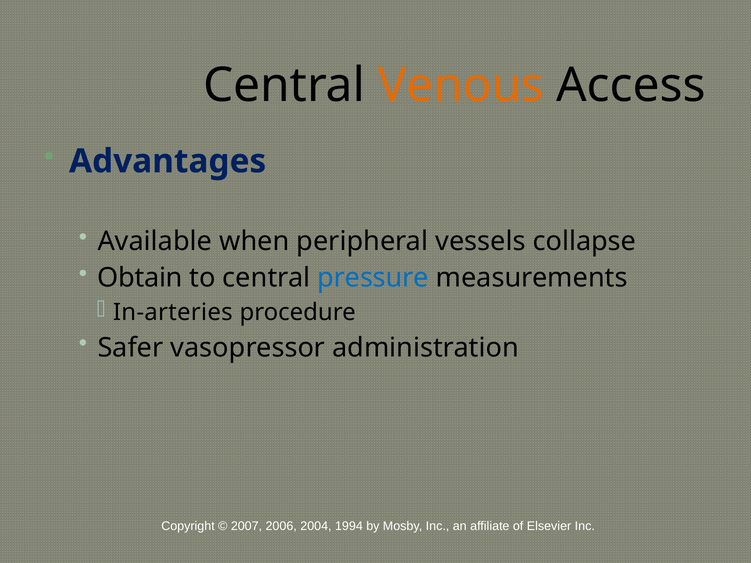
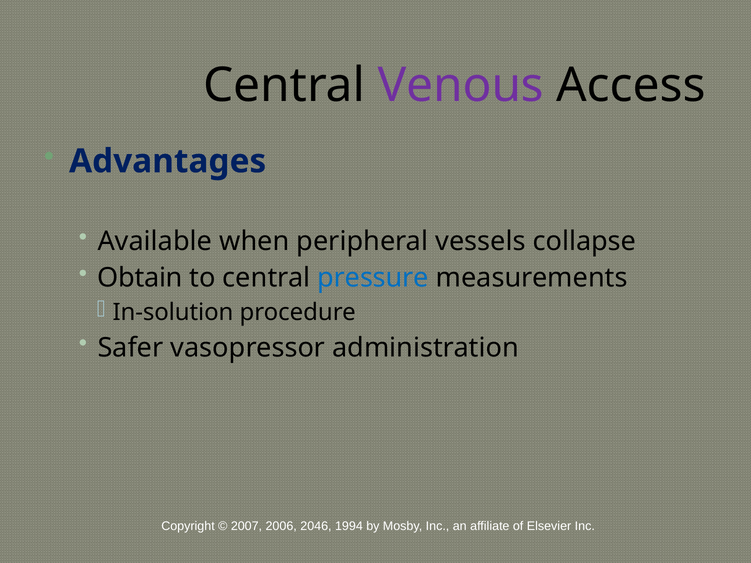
Venous colour: orange -> purple
In-arteries: In-arteries -> In-solution
2004: 2004 -> 2046
